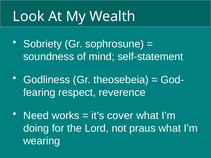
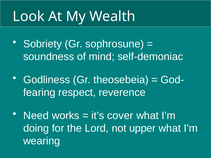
self-statement: self-statement -> self-demoniac
praus: praus -> upper
